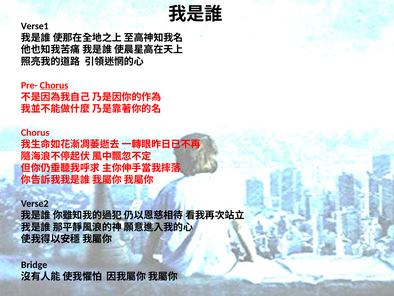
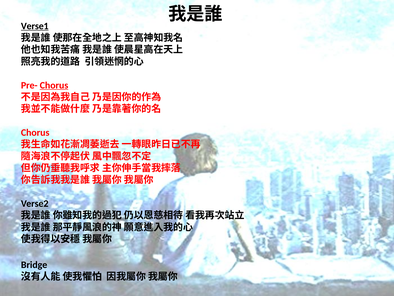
Verse1 underline: none -> present
